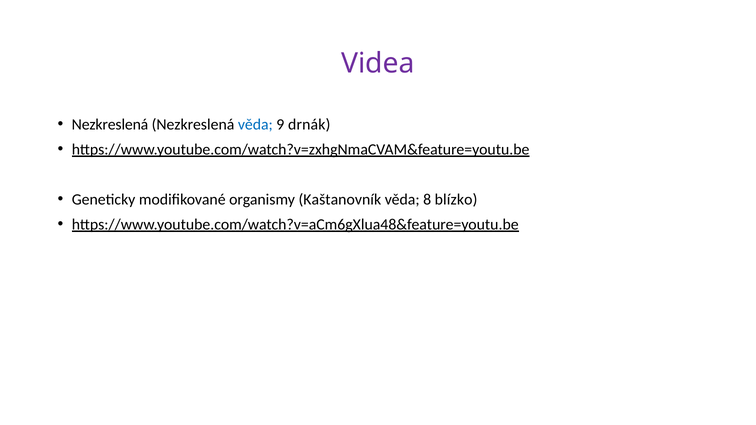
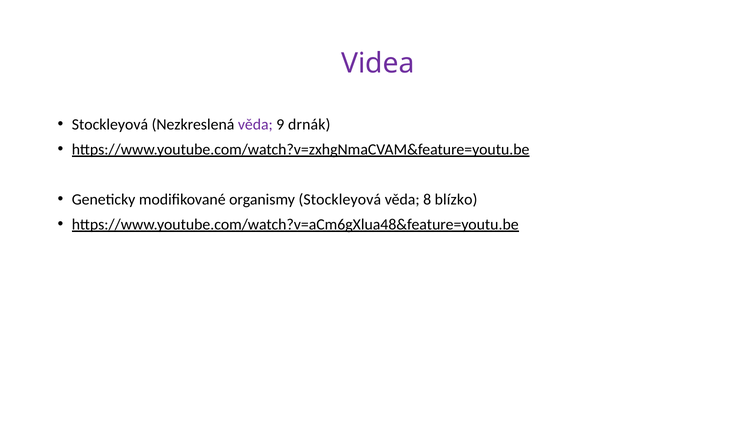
Nezkreslená at (110, 124): Nezkreslená -> Stockleyová
věda at (255, 124) colour: blue -> purple
organismy Kaštanovník: Kaštanovník -> Stockleyová
